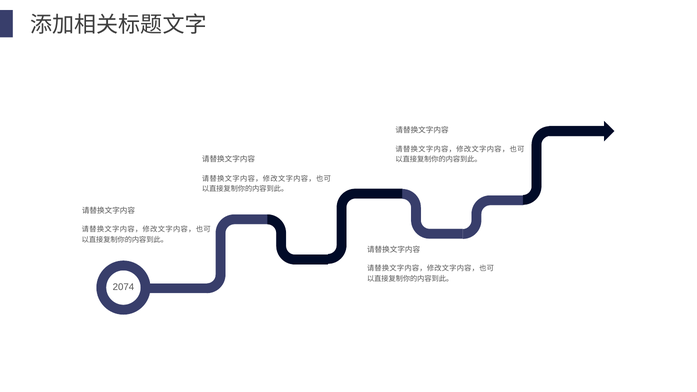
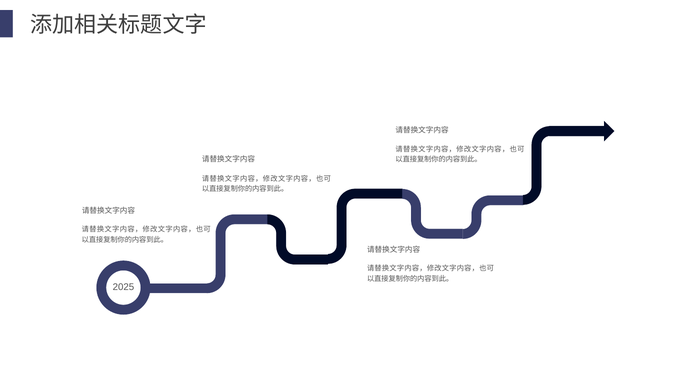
2074: 2074 -> 2025
